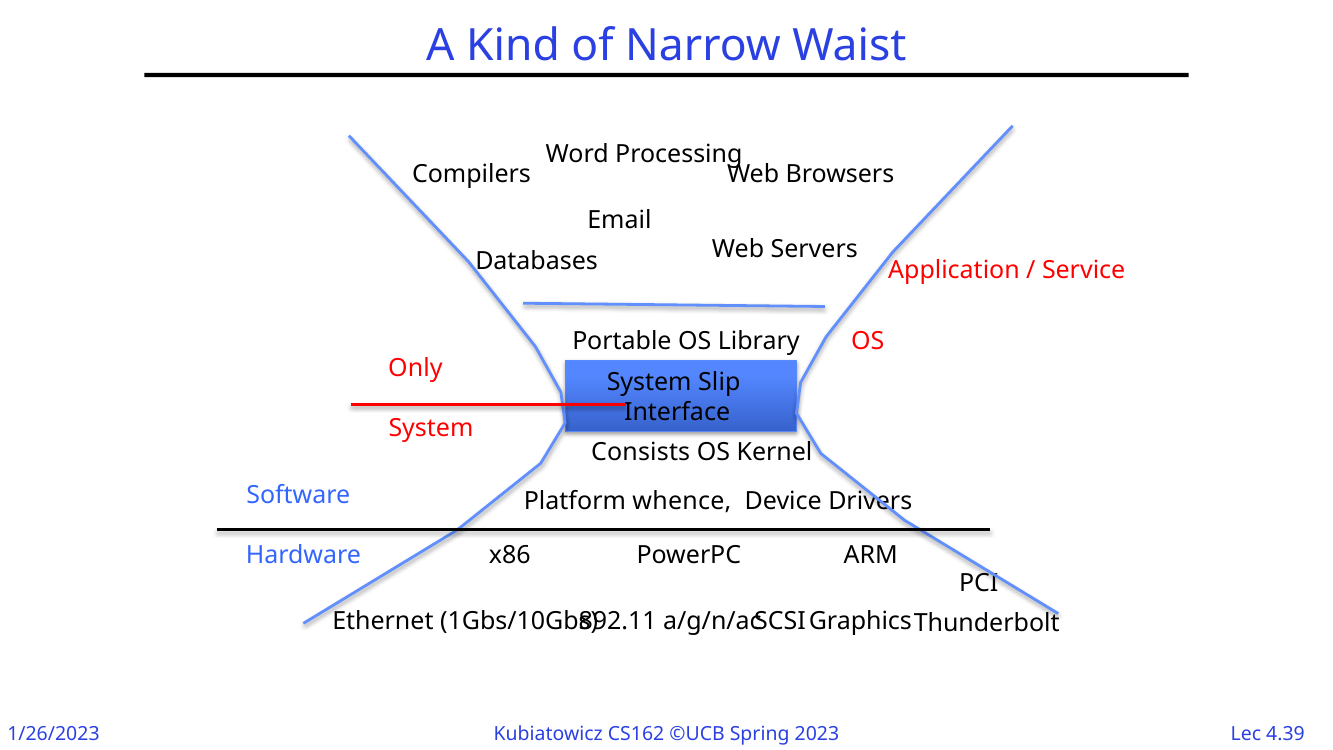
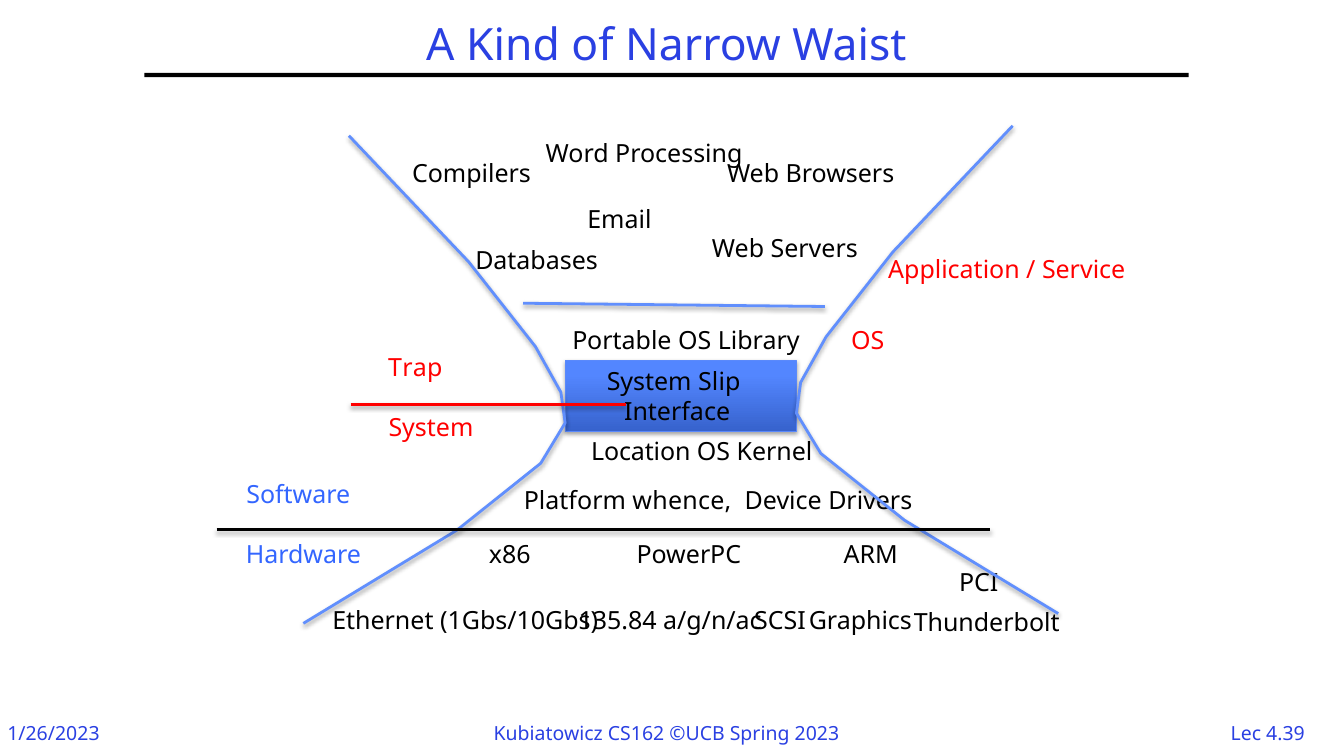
Only: Only -> Trap
Consists: Consists -> Location
892.11: 892.11 -> 135.84
